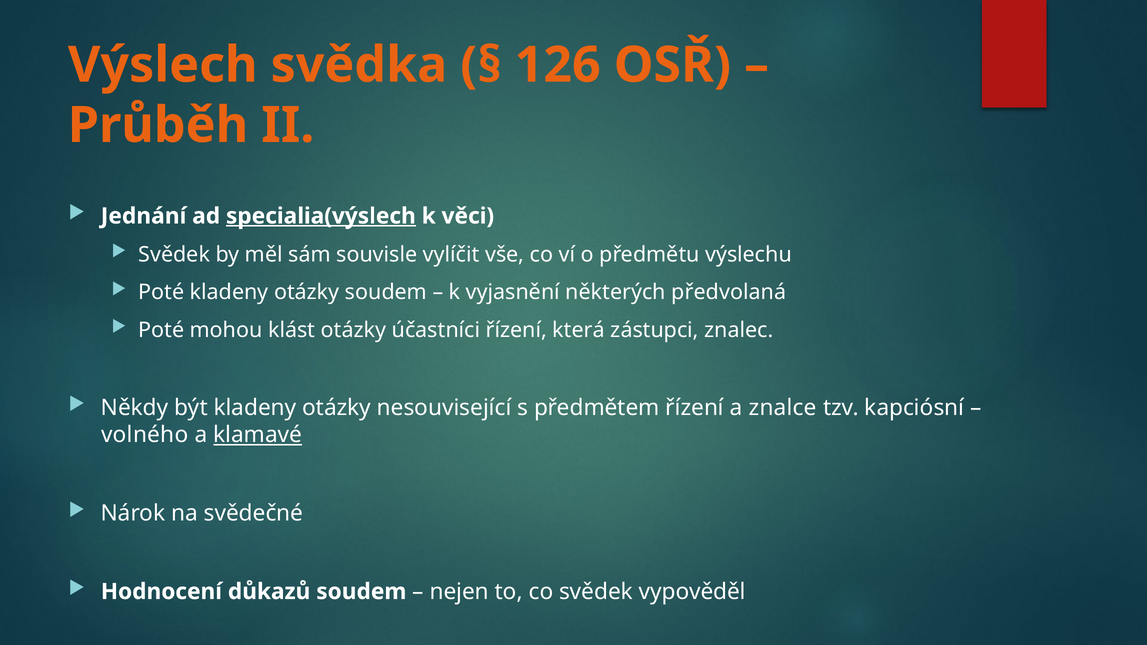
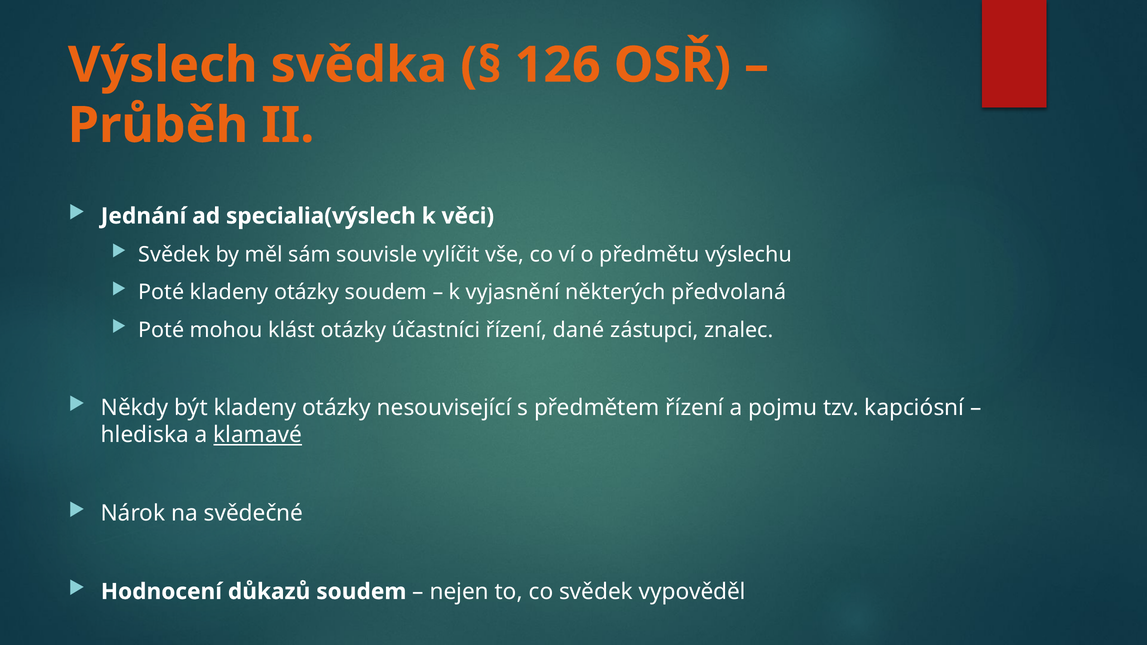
specialia(výslech underline: present -> none
která: která -> dané
znalce: znalce -> pojmu
volného: volného -> hlediska
